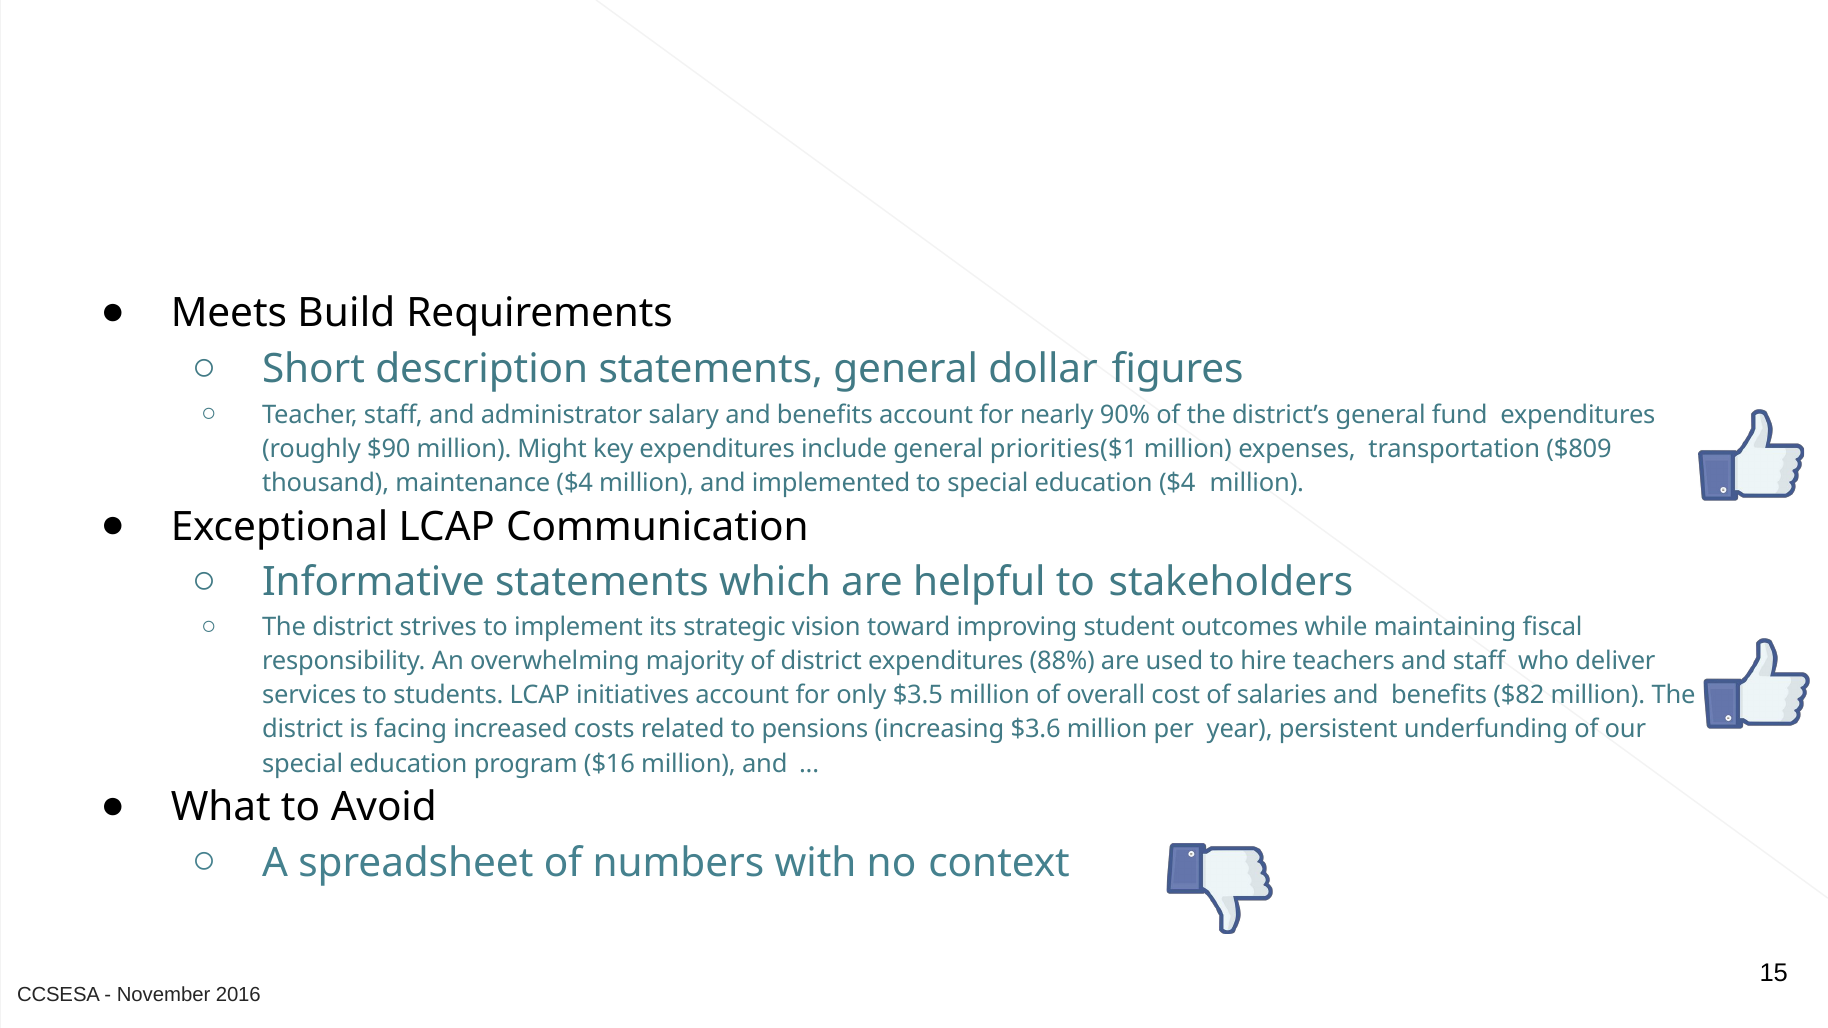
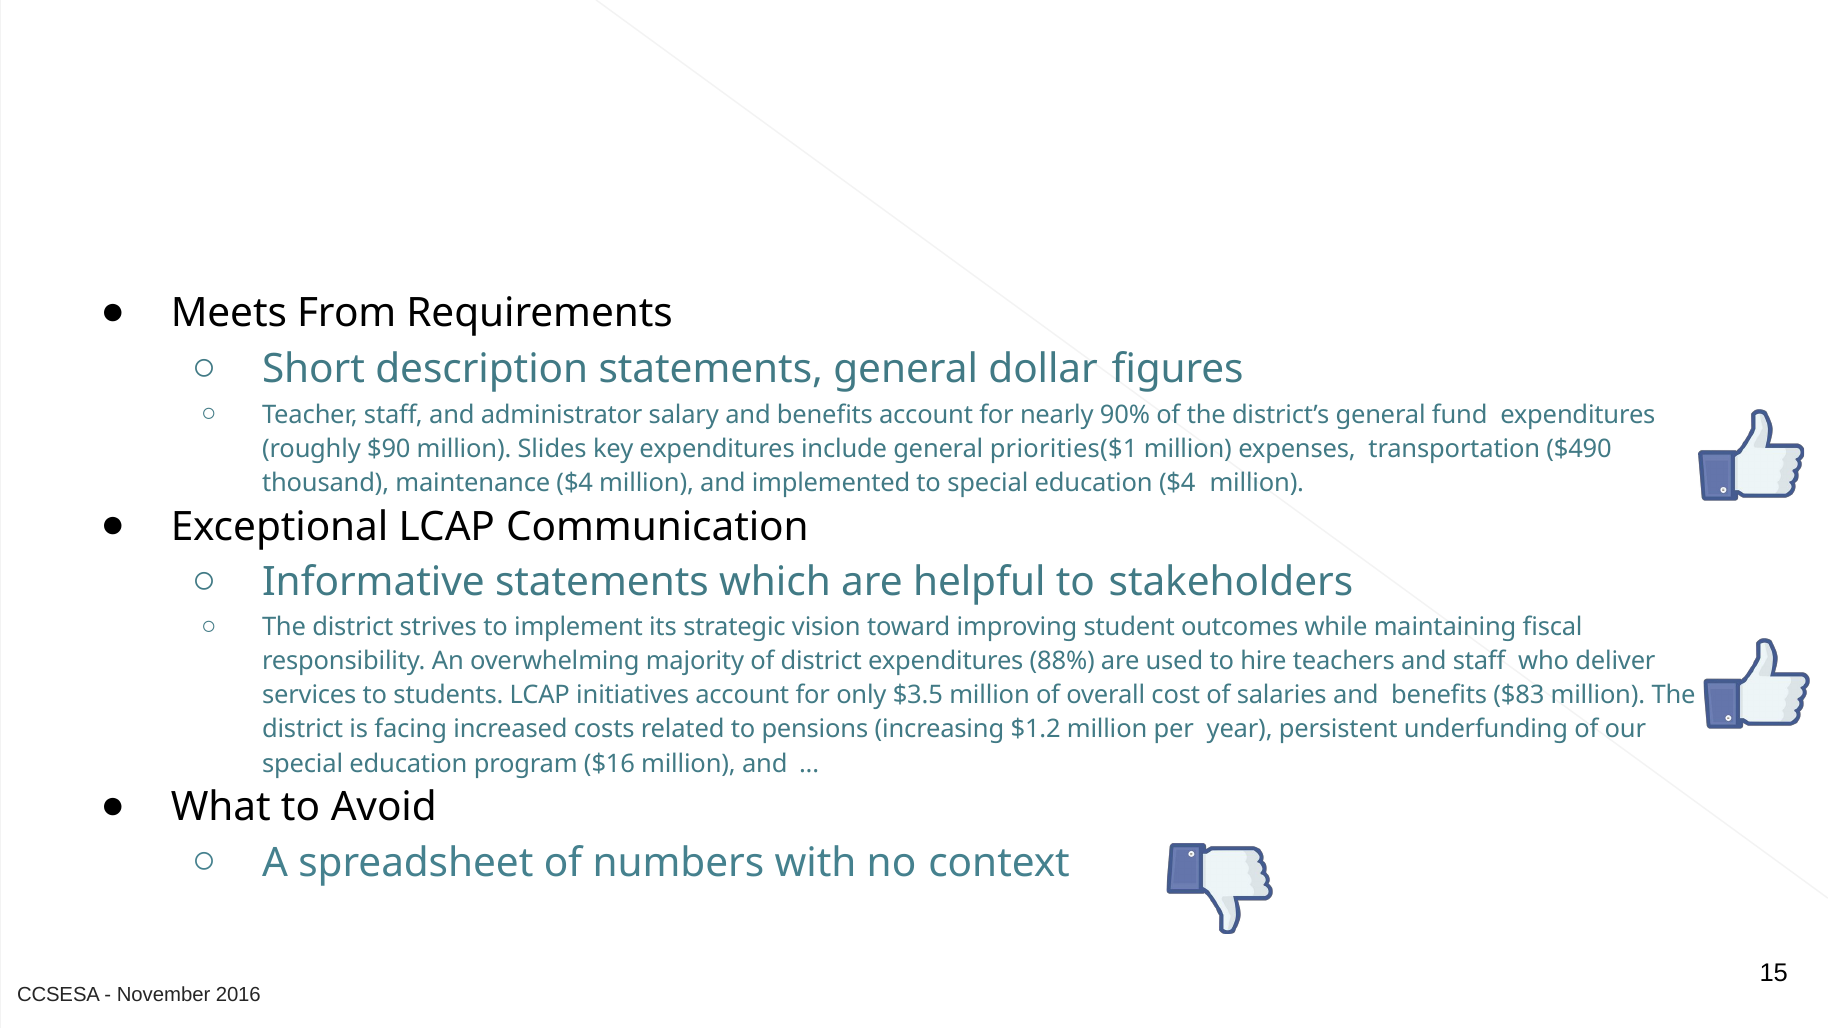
Build: Build -> From
Might: Might -> Slides
$809: $809 -> $490
$82: $82 -> $83
$3.6: $3.6 -> $1.2
